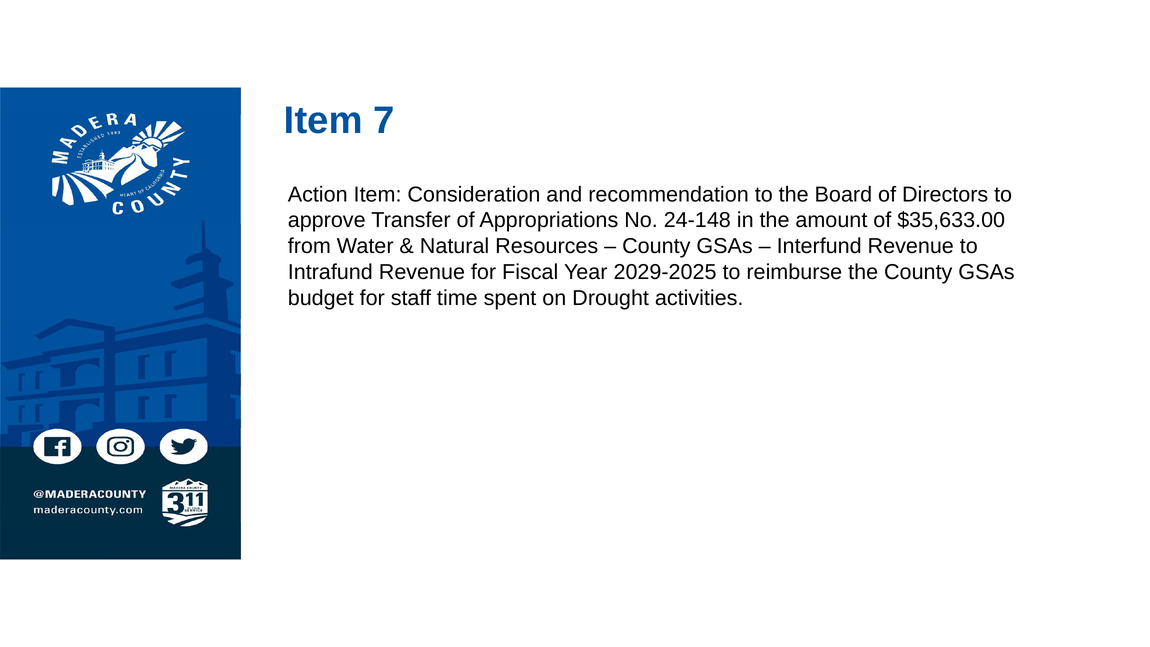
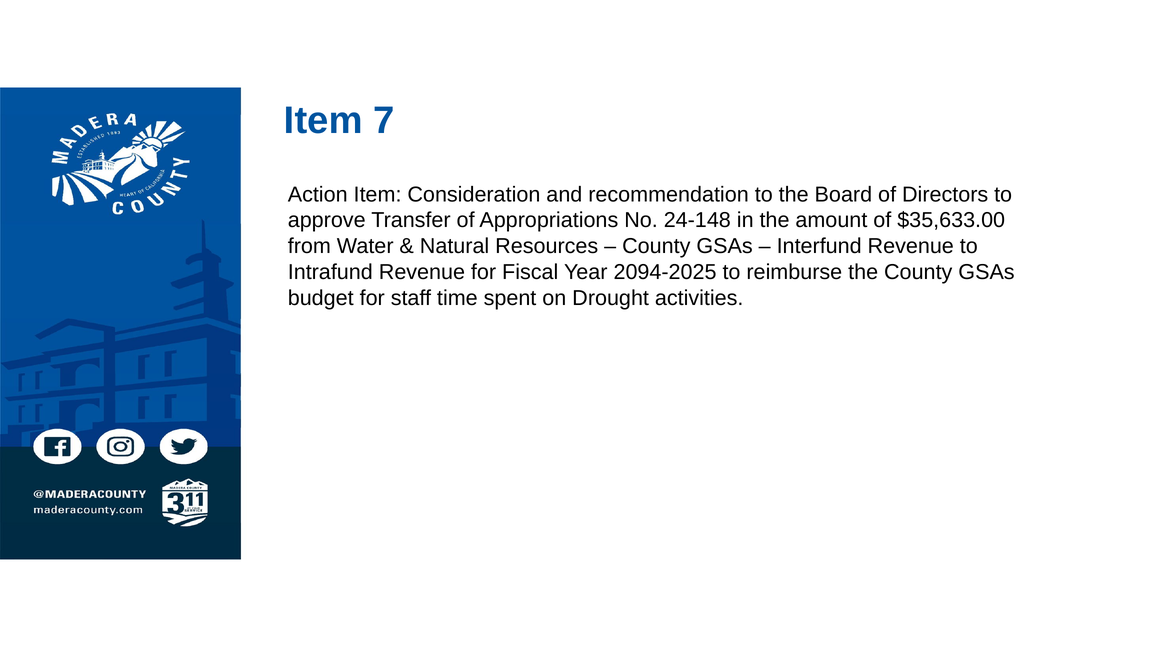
2029-2025: 2029-2025 -> 2094-2025
